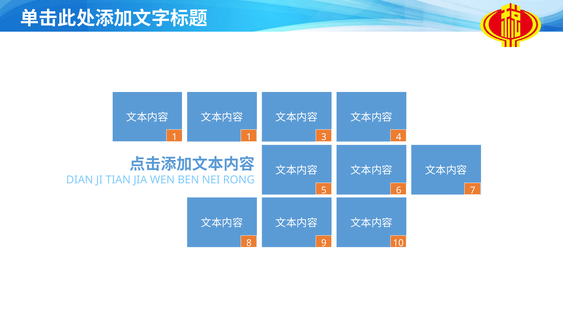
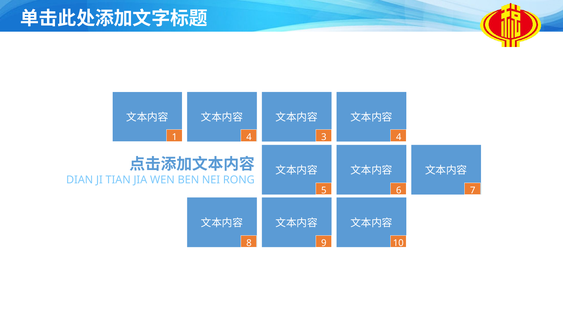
1 1: 1 -> 4
